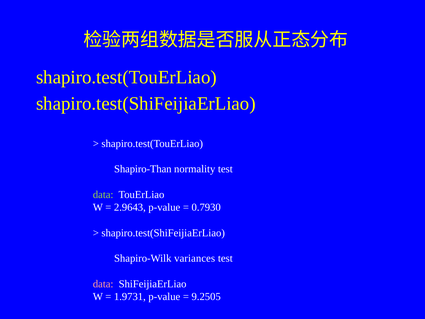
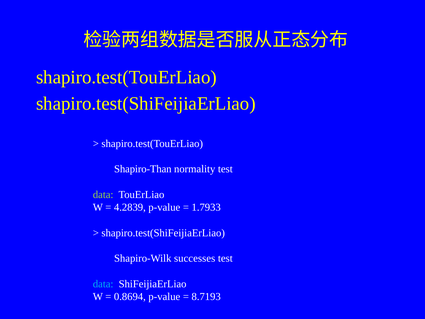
2.9643: 2.9643 -> 4.2839
0.7930: 0.7930 -> 1.7933
variances: variances -> successes
data at (103, 284) colour: pink -> light blue
1.9731: 1.9731 -> 0.8694
9.2505: 9.2505 -> 8.7193
